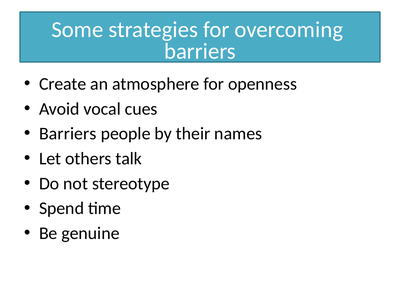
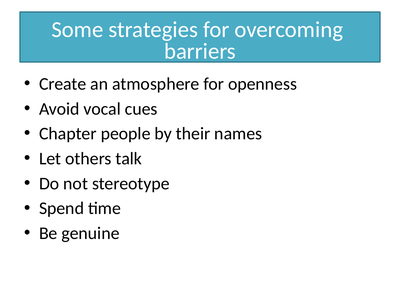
Barriers at (68, 134): Barriers -> Chapter
